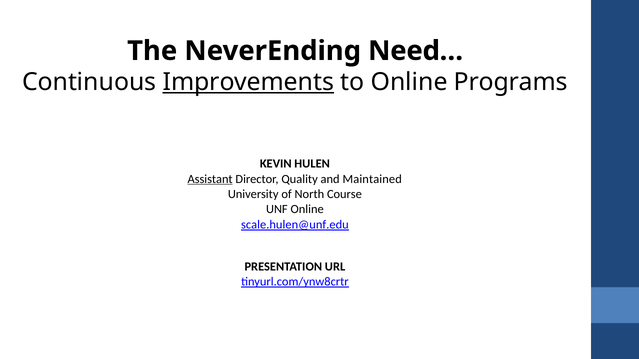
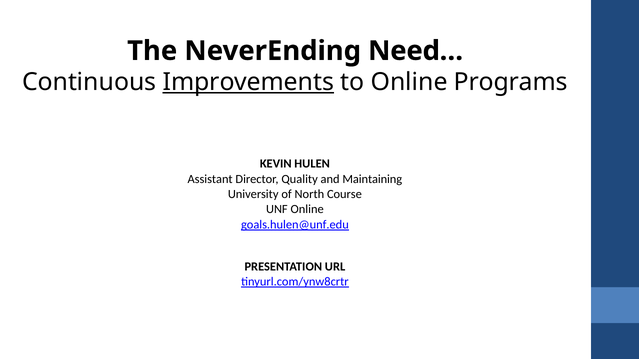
Assistant underline: present -> none
Maintained: Maintained -> Maintaining
scale.hulen@unf.edu: scale.hulen@unf.edu -> goals.hulen@unf.edu
